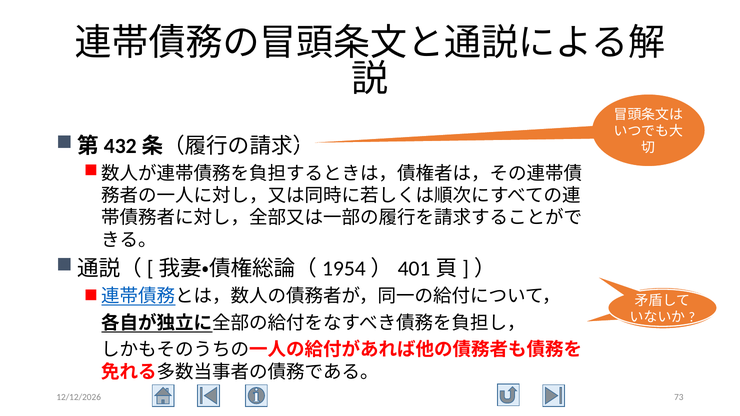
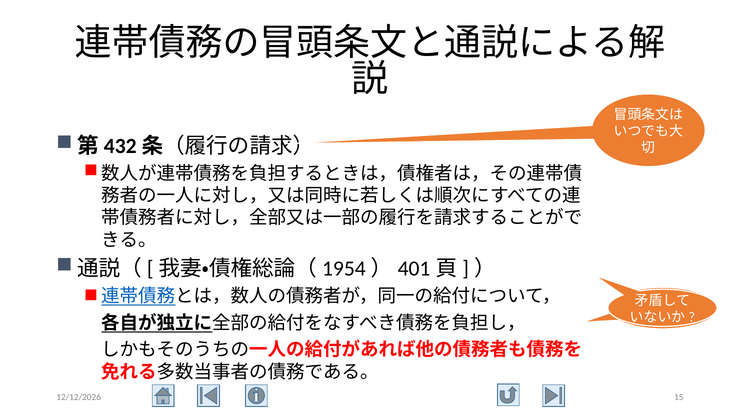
73: 73 -> 15
